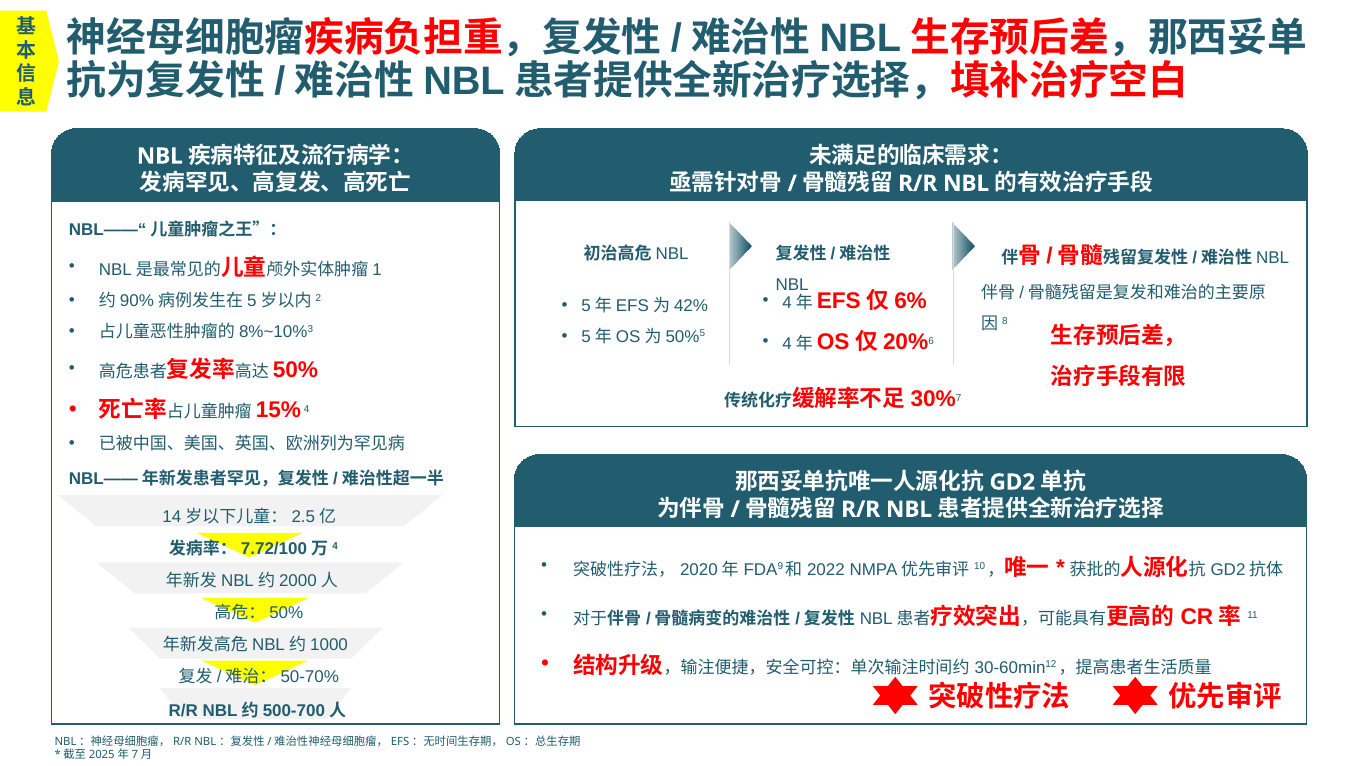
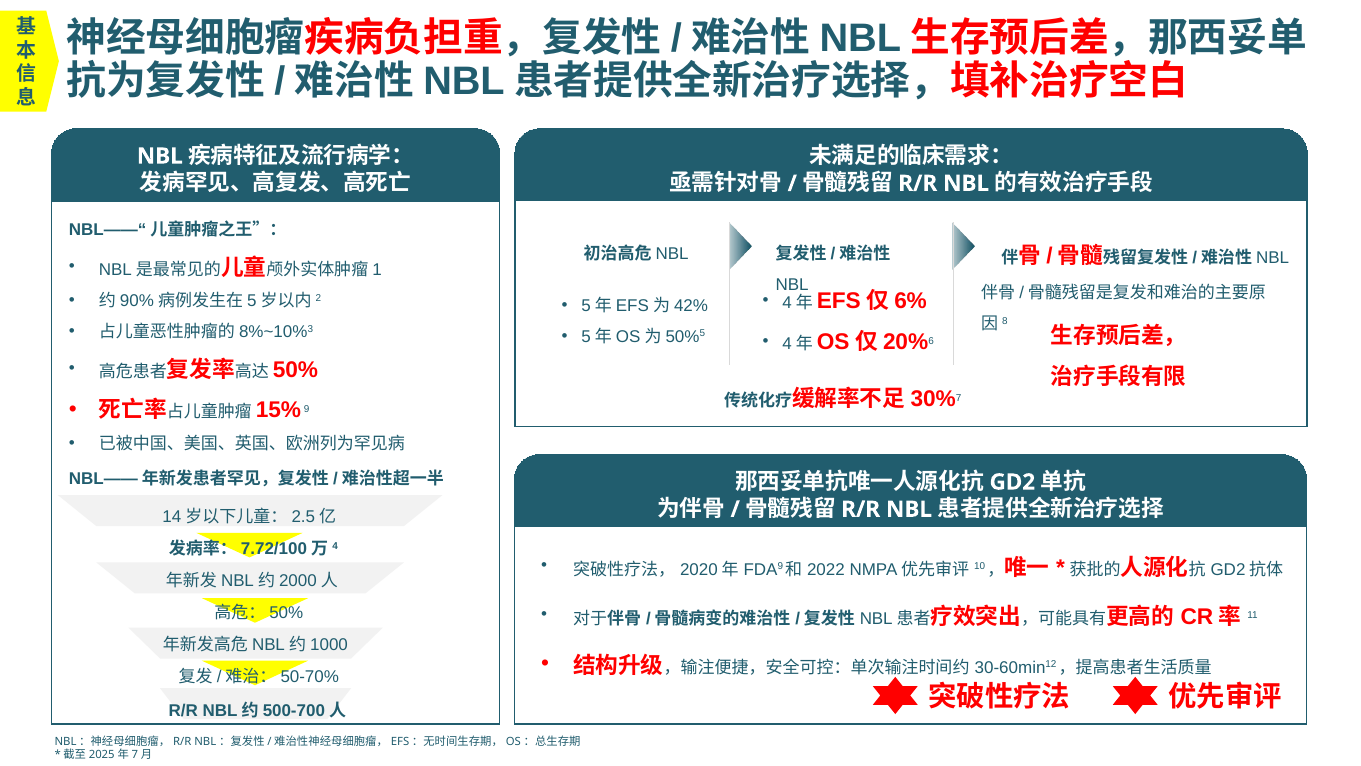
4: 4 -> 9
